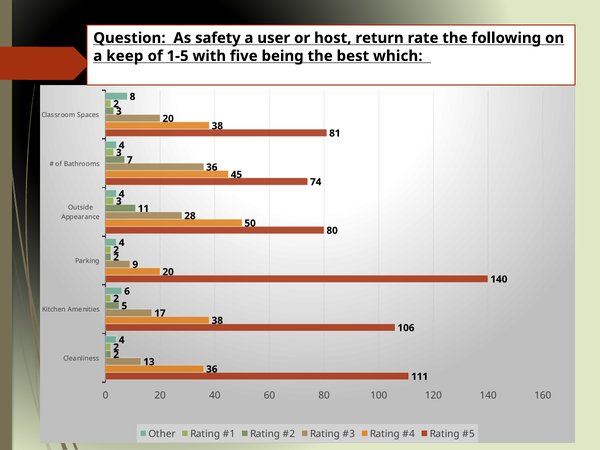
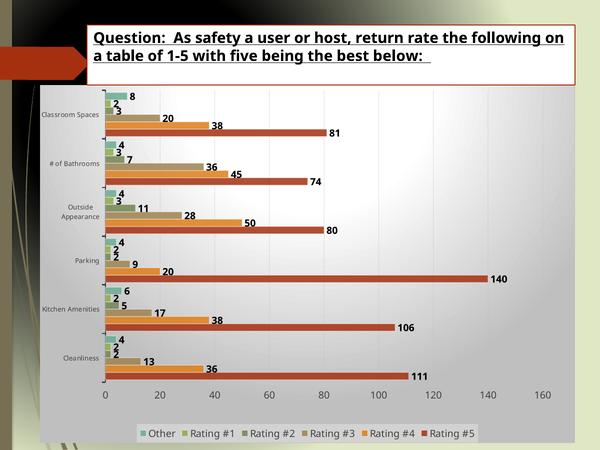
keep: keep -> table
which: which -> below
